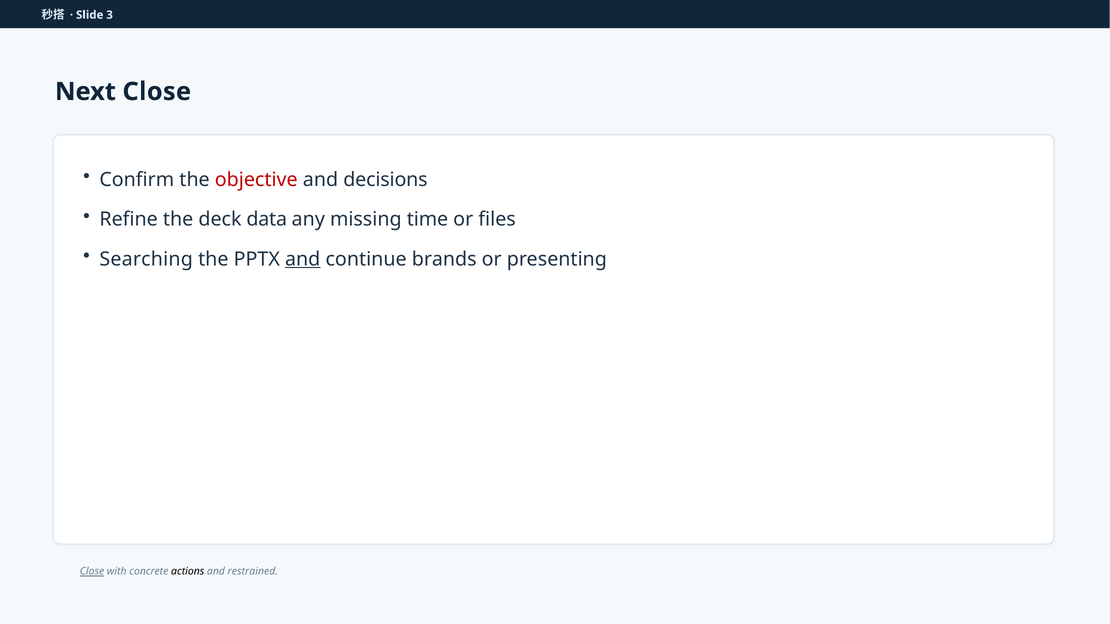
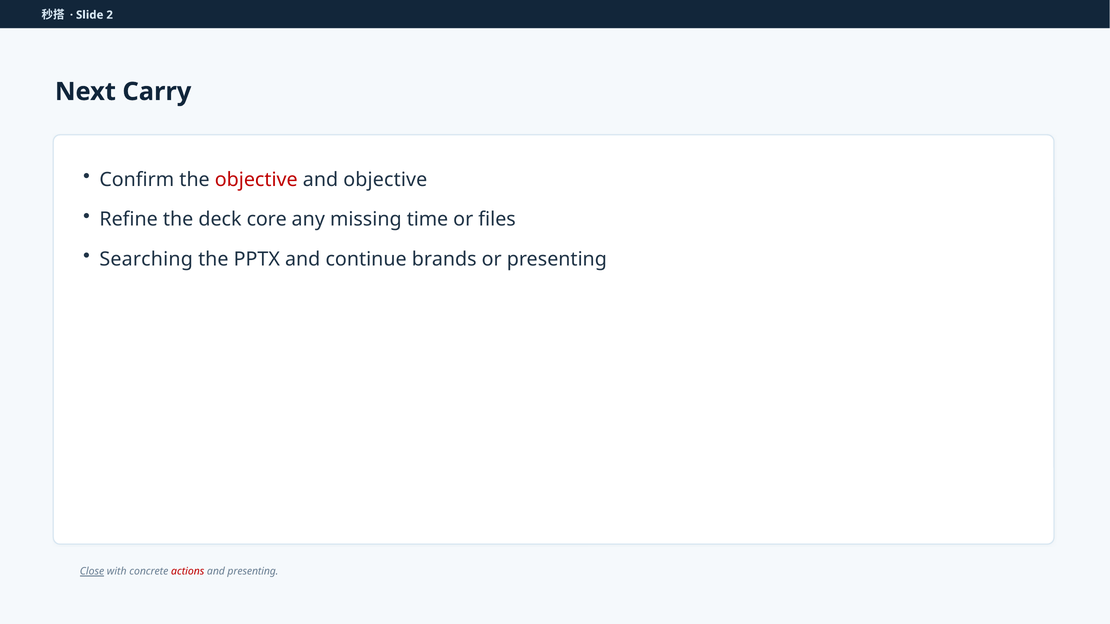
3: 3 -> 2
Next Close: Close -> Carry
and decisions: decisions -> objective
data: data -> core
and at (303, 259) underline: present -> none
actions colour: black -> red
and restrained: restrained -> presenting
